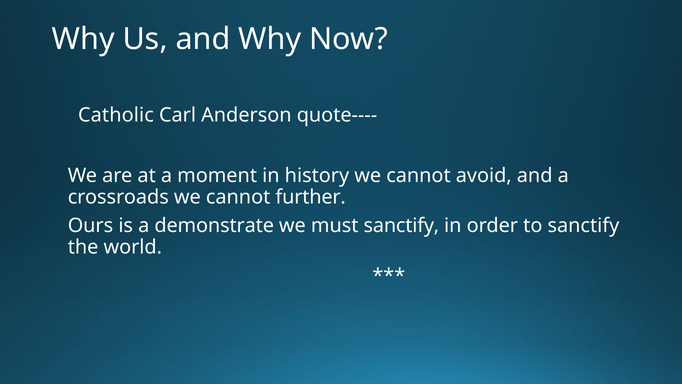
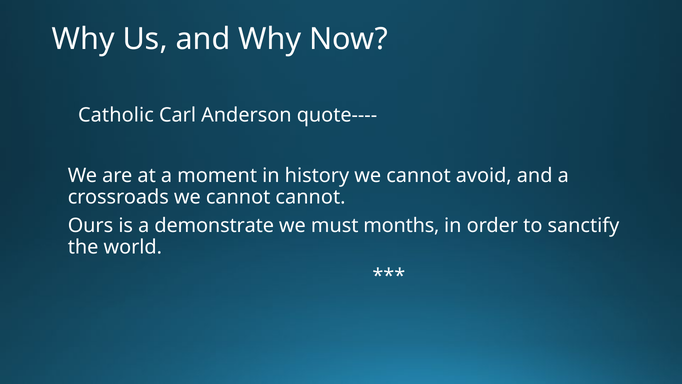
cannot further: further -> cannot
must sanctify: sanctify -> months
